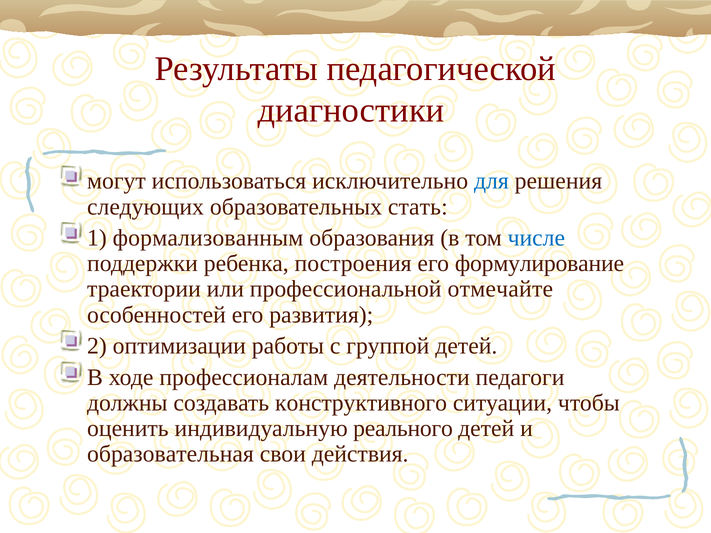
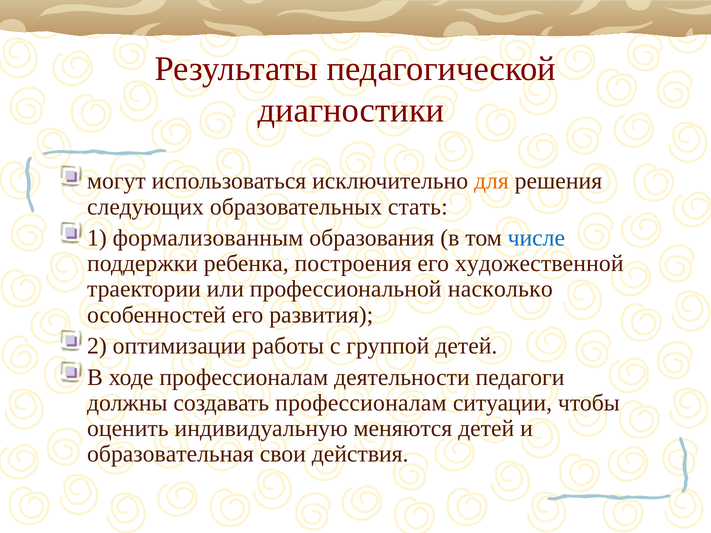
для colour: blue -> orange
формулирование: формулирование -> художественной
отмечайте: отмечайте -> насколько
создавать конструктивного: конструктивного -> профессионалам
реального: реального -> меняются
